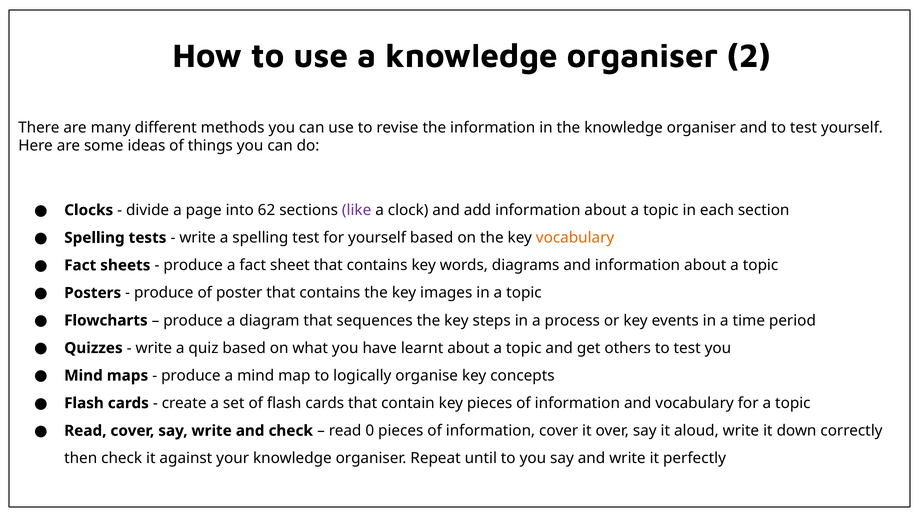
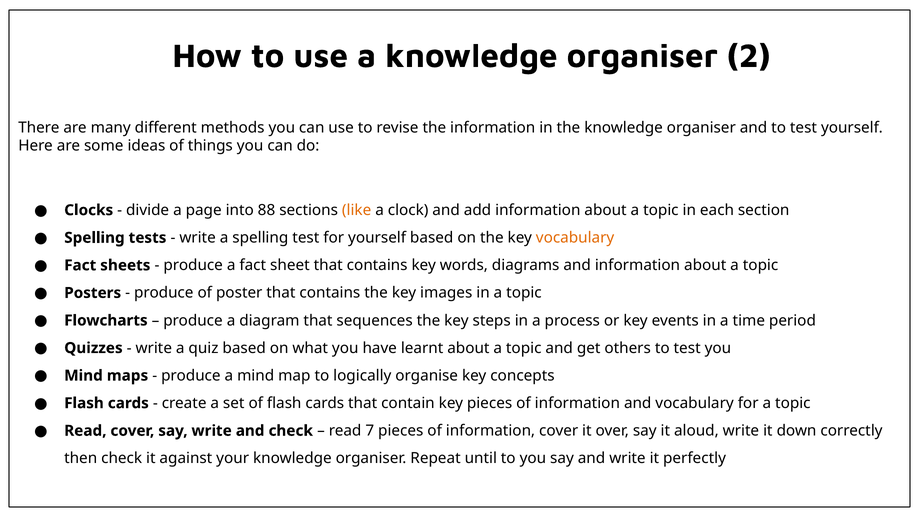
62: 62 -> 88
like colour: purple -> orange
0: 0 -> 7
